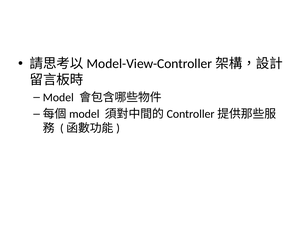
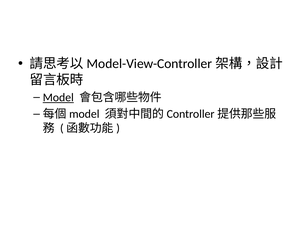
Model underline: none -> present
